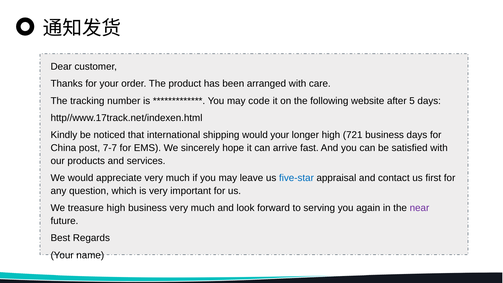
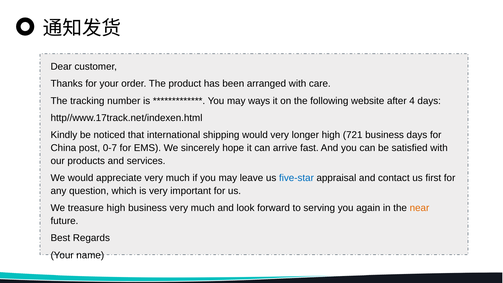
code: code -> ways
5: 5 -> 4
would your: your -> very
7-7: 7-7 -> 0-7
near colour: purple -> orange
